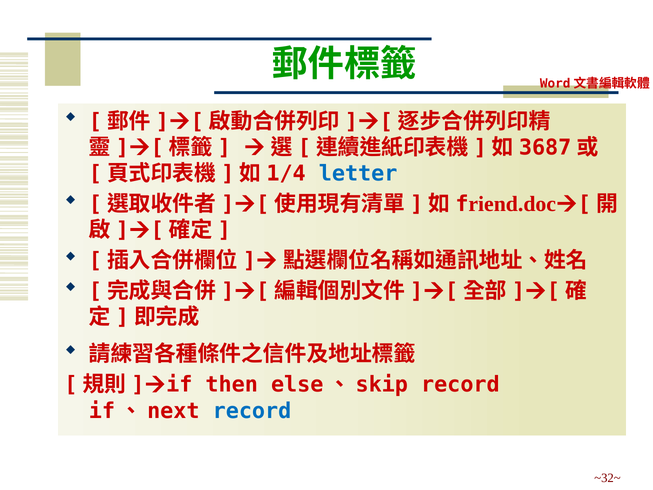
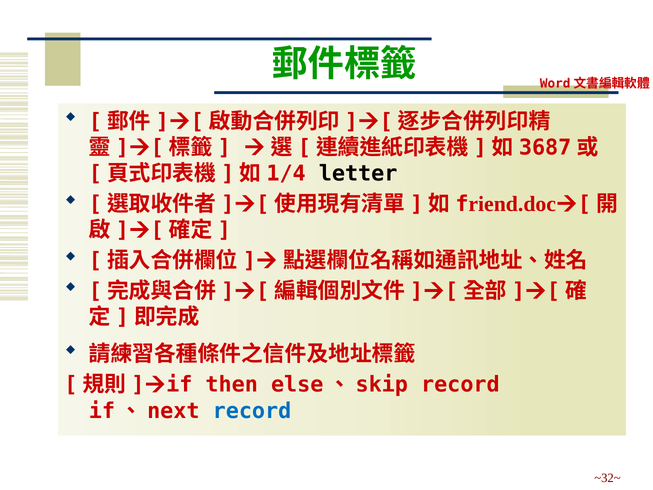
letter colour: blue -> black
